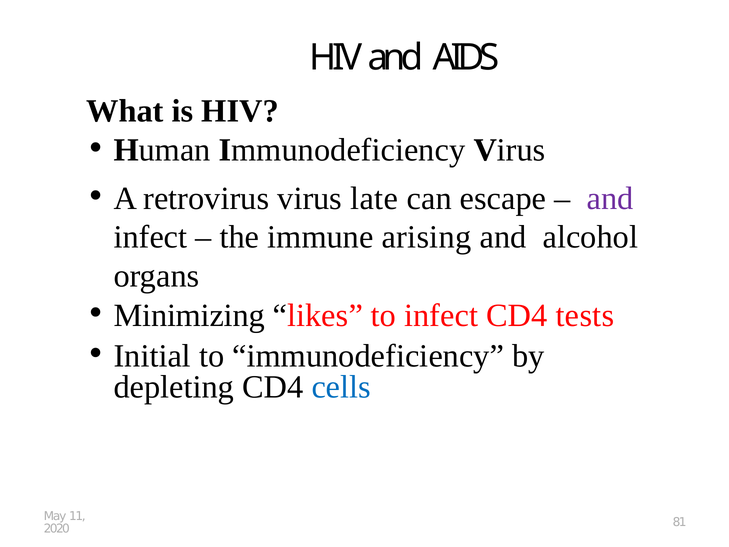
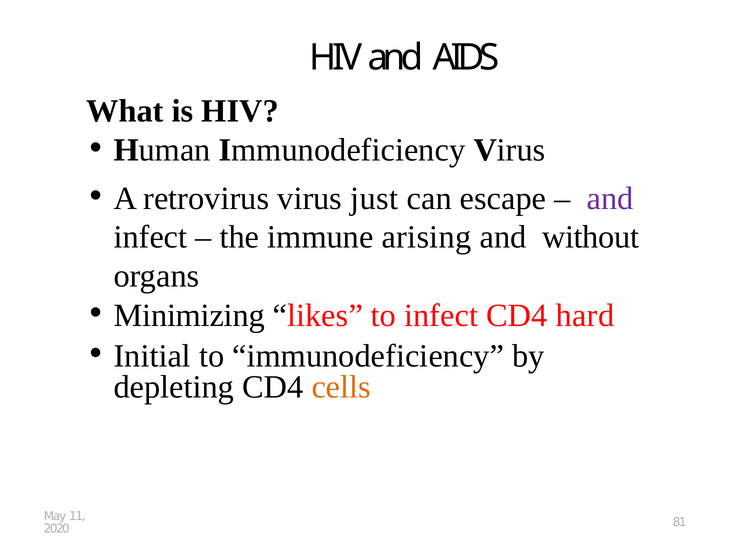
late: late -> just
alcohol: alcohol -> without
tests: tests -> hard
cells colour: blue -> orange
